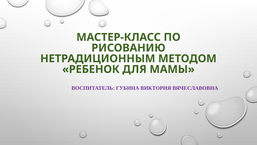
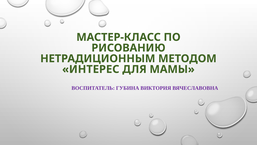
РЕБЕНОК: РЕБЕНОК -> ИНТЕРЕС
